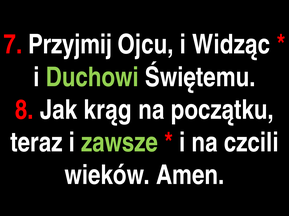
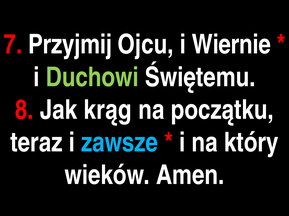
Widząc: Widząc -> Wiernie
zawsze colour: light green -> light blue
czcili: czcili -> który
